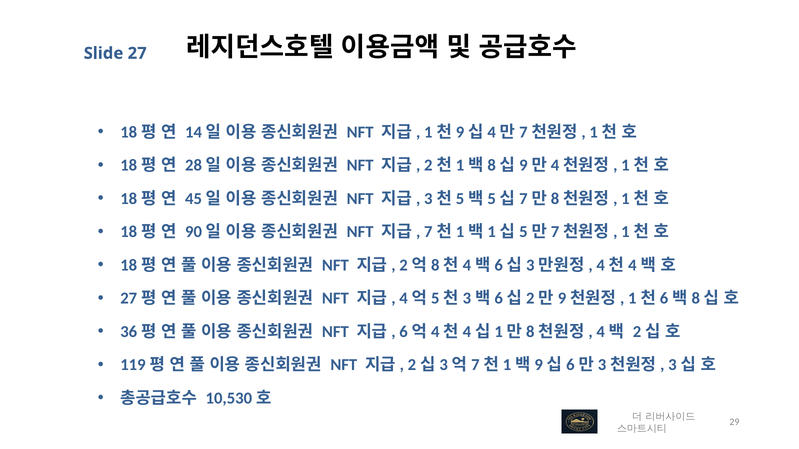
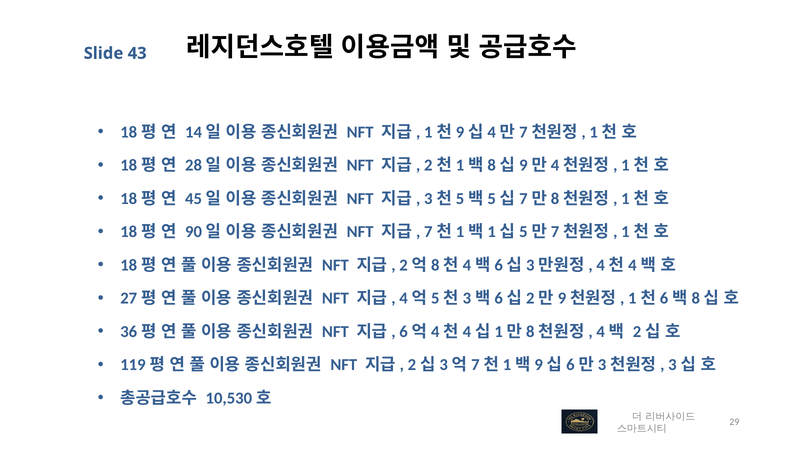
27: 27 -> 43
